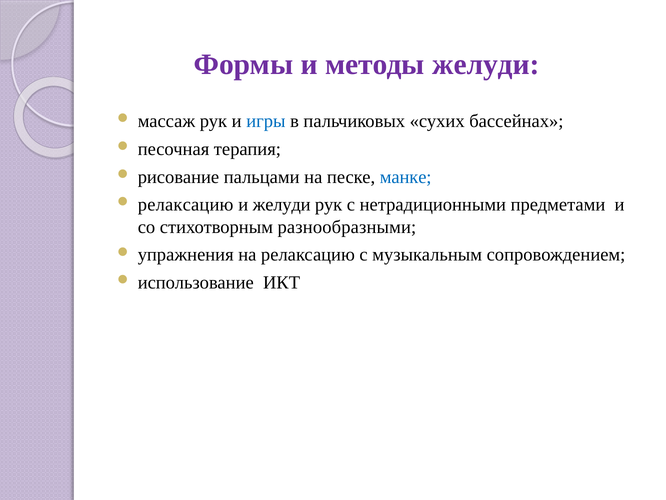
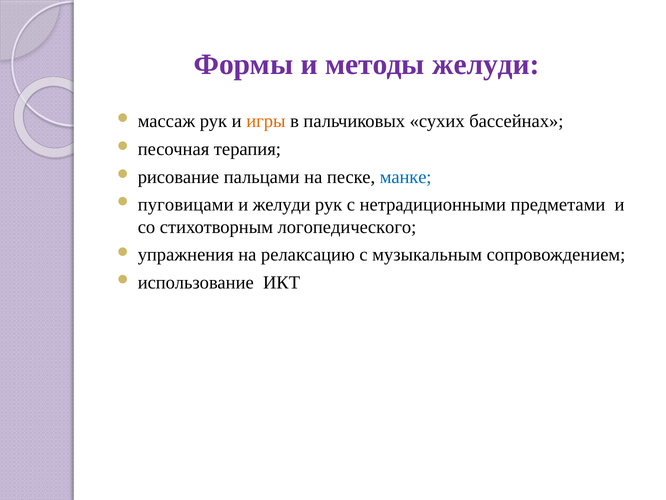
игры colour: blue -> orange
релаксацию at (186, 205): релаксацию -> пуговицами
разнообразными: разнообразными -> логопедического
